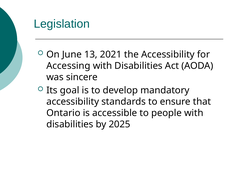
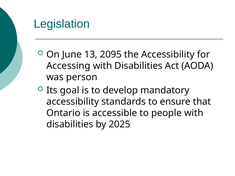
2021: 2021 -> 2095
sincere: sincere -> person
